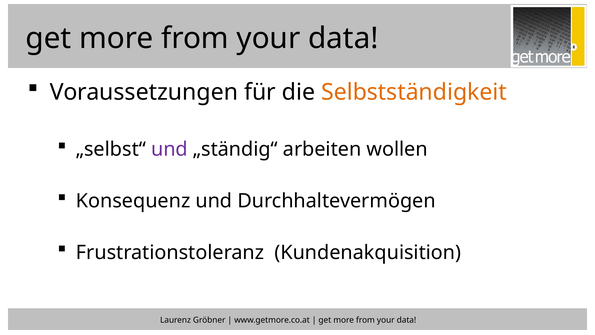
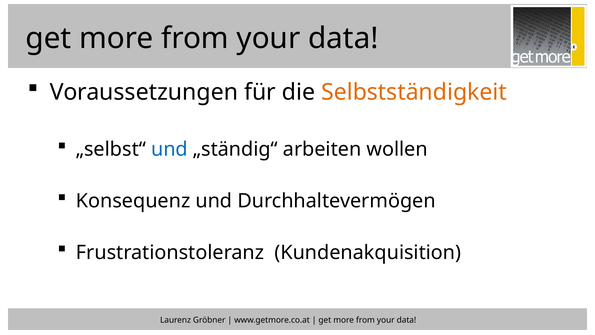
und at (169, 149) colour: purple -> blue
